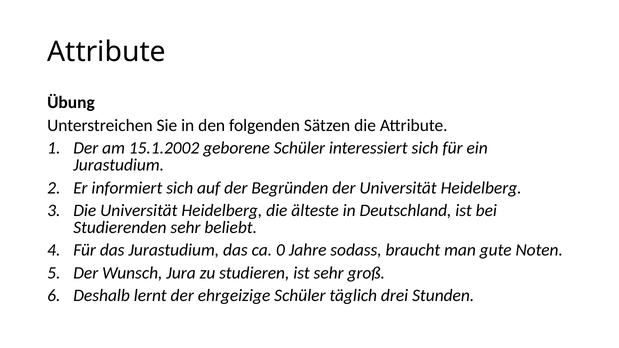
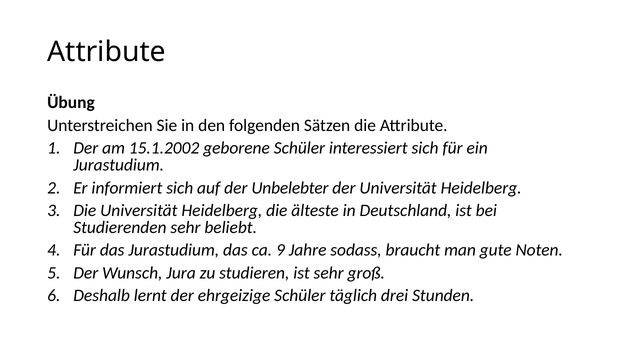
Begründen: Begründen -> Unbelebter
0: 0 -> 9
